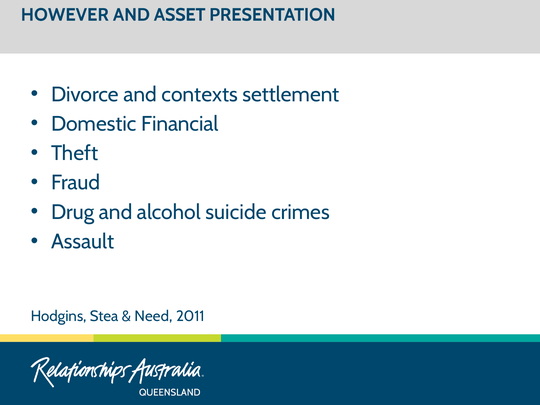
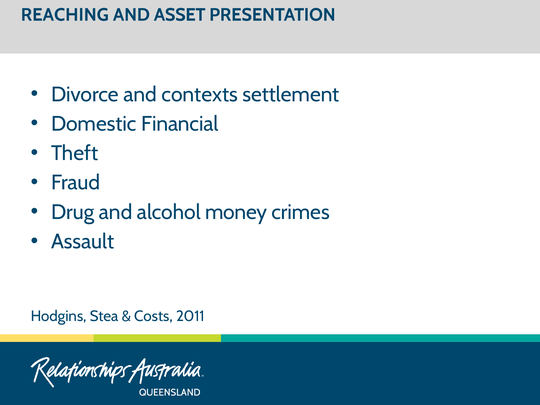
HOWEVER: HOWEVER -> REACHING
suicide: suicide -> money
Need: Need -> Costs
